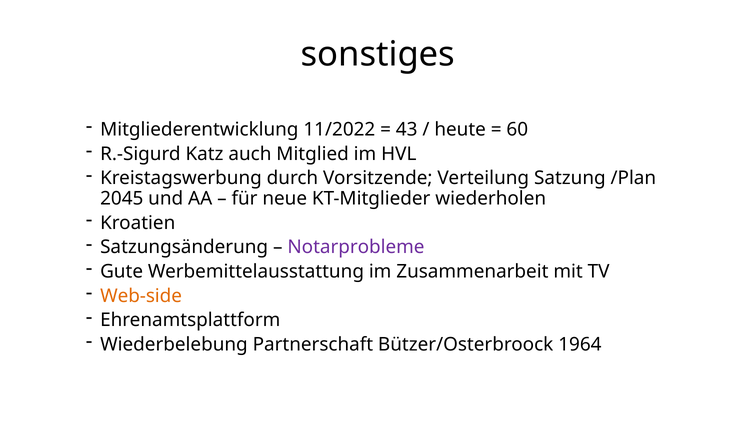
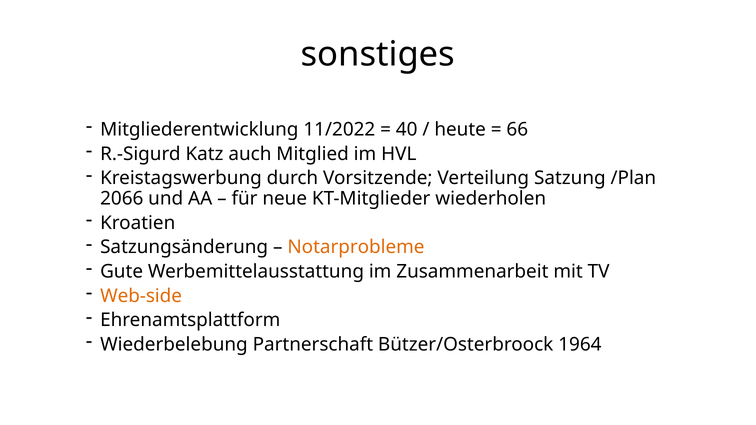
43: 43 -> 40
60: 60 -> 66
2045: 2045 -> 2066
Notarprobleme colour: purple -> orange
